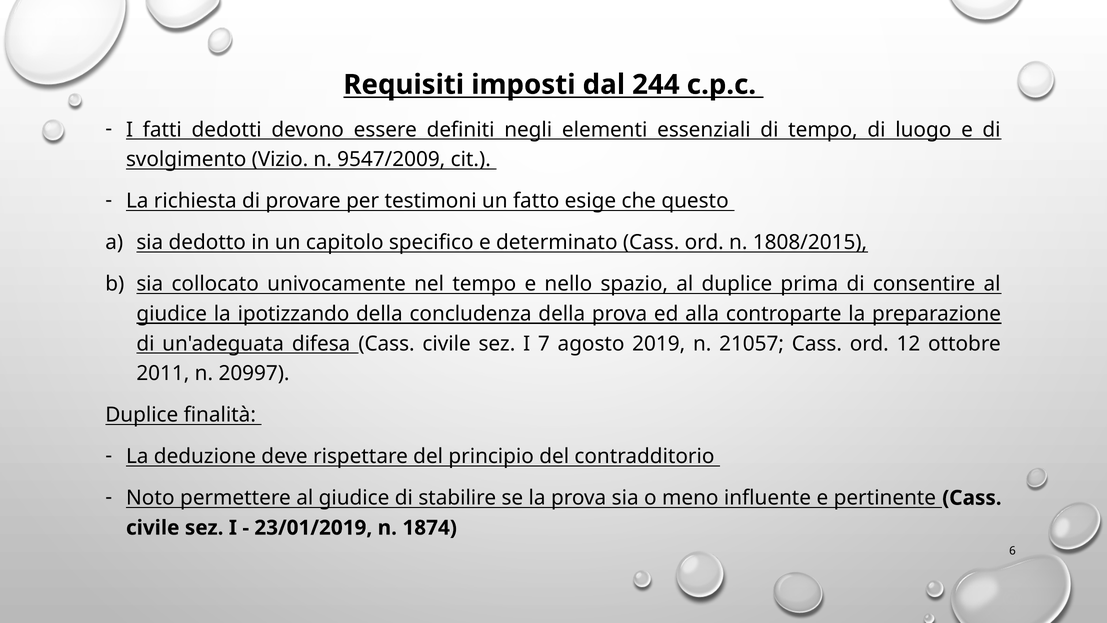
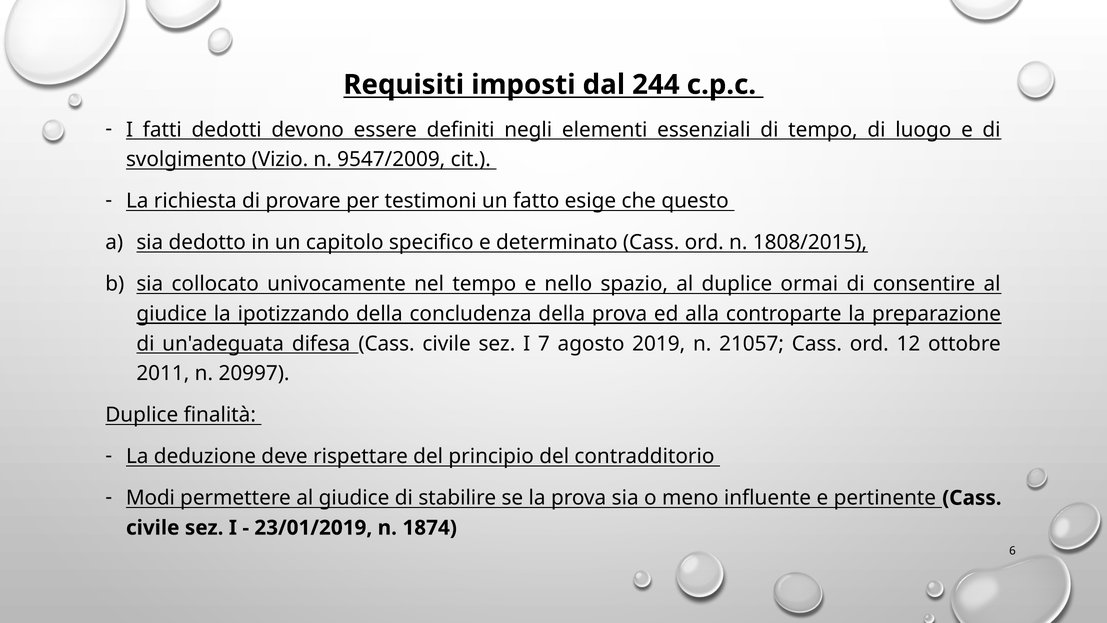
prima: prima -> ormai
Noto: Noto -> Modi
